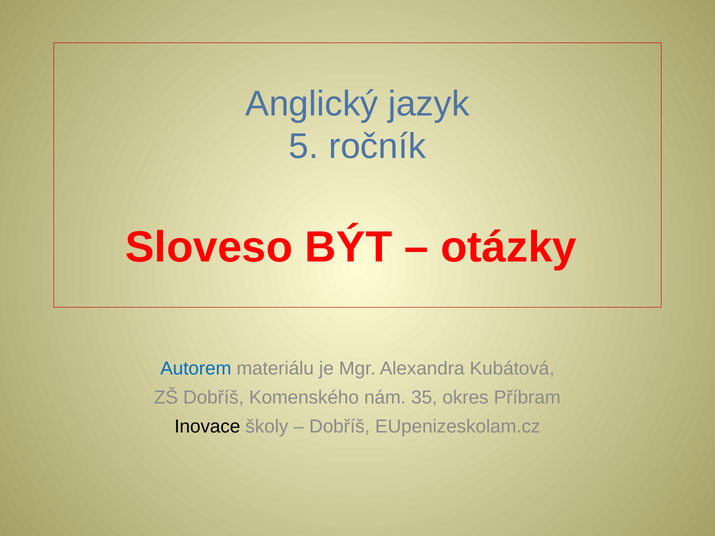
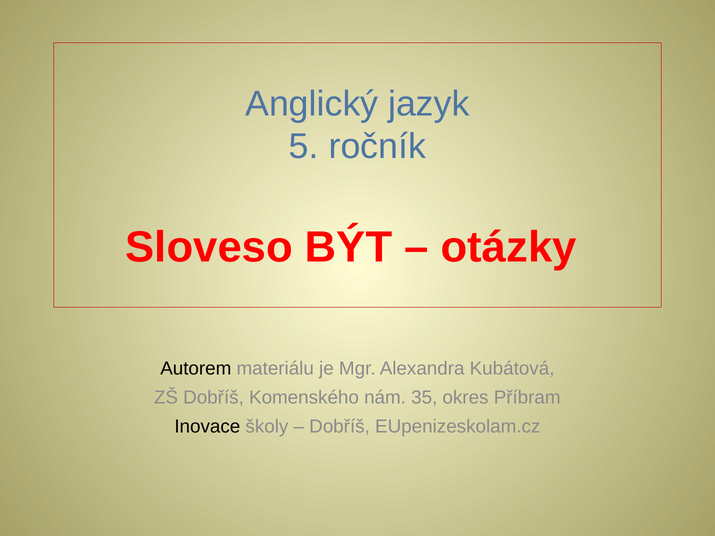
Autorem colour: blue -> black
